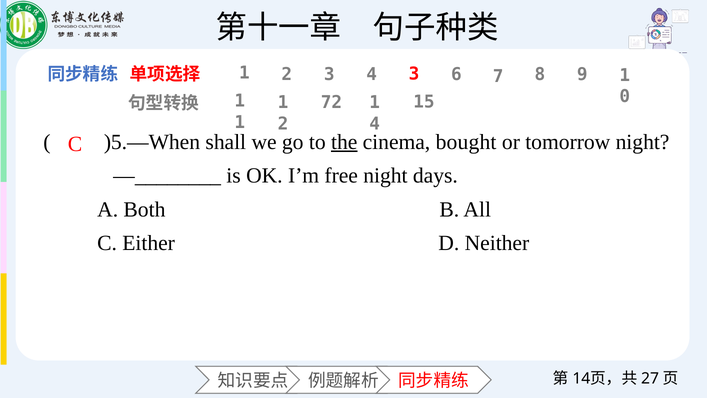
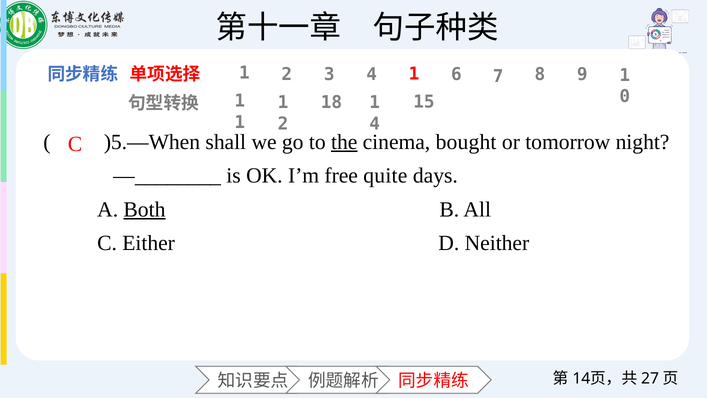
4 3: 3 -> 1
72: 72 -> 18
free night: night -> quite
Both underline: none -> present
